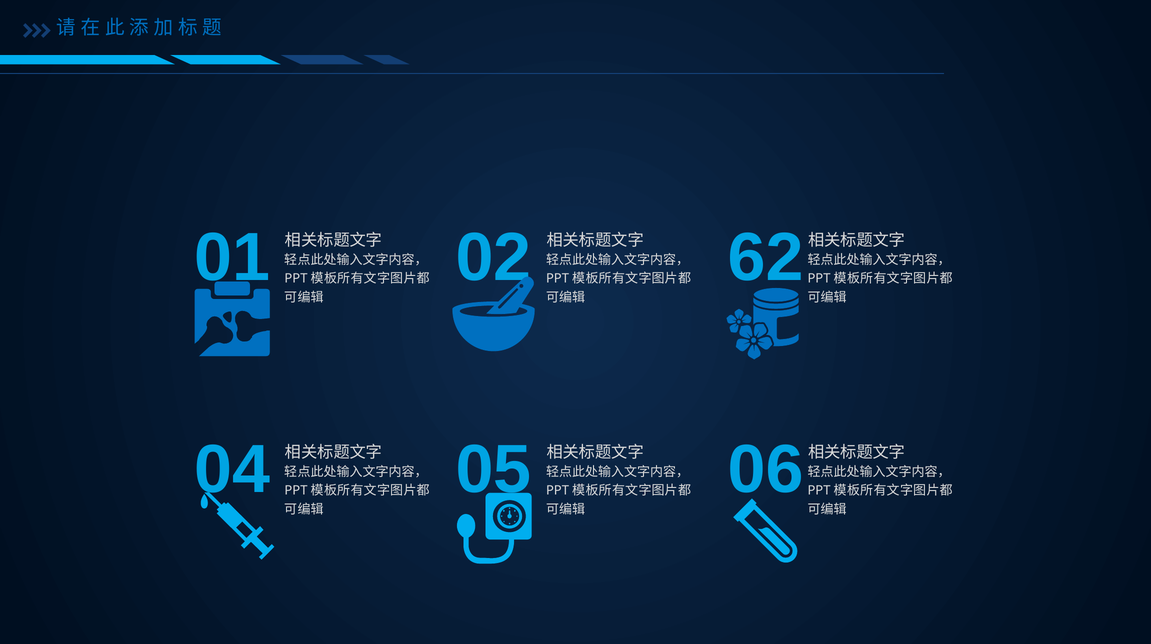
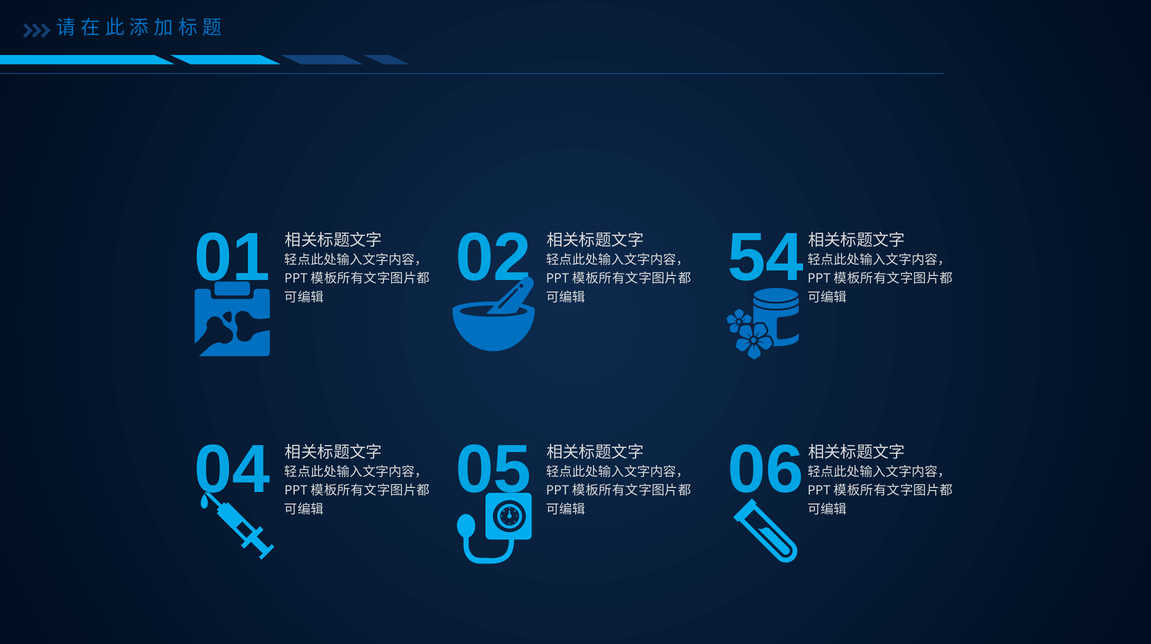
62: 62 -> 54
